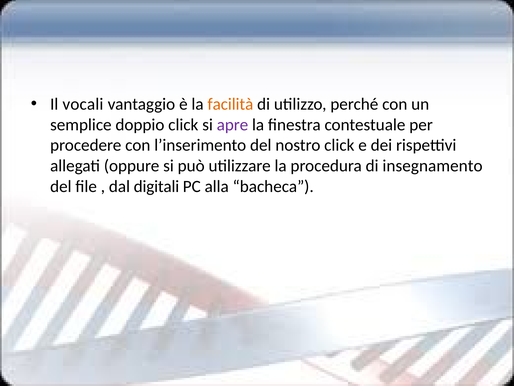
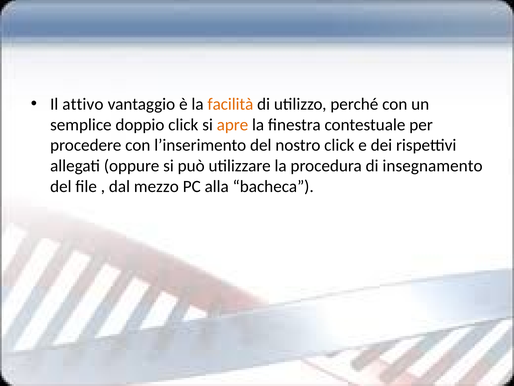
vocali: vocali -> attivo
apre colour: purple -> orange
digitali: digitali -> mezzo
